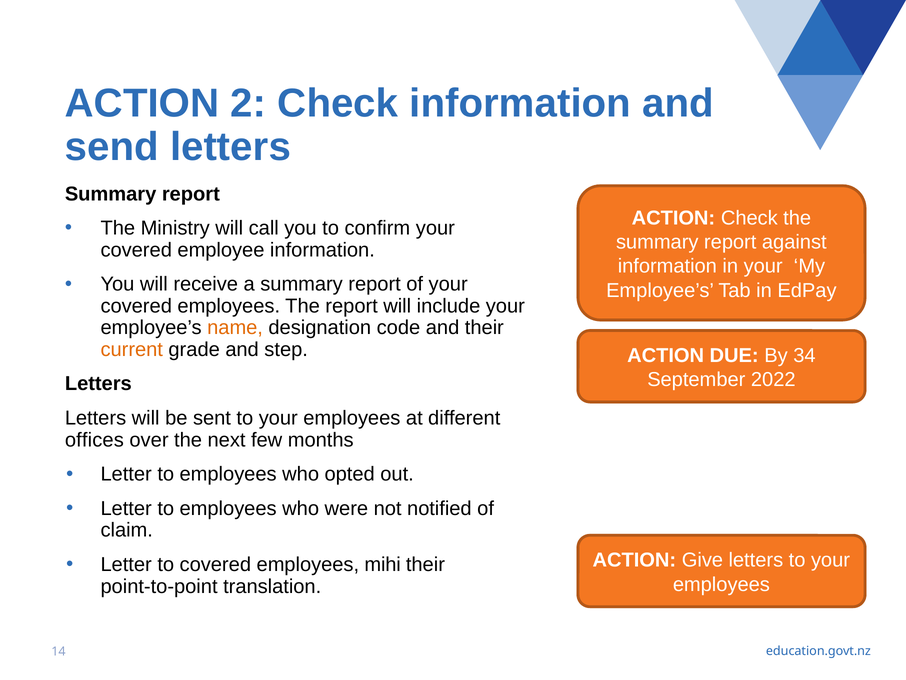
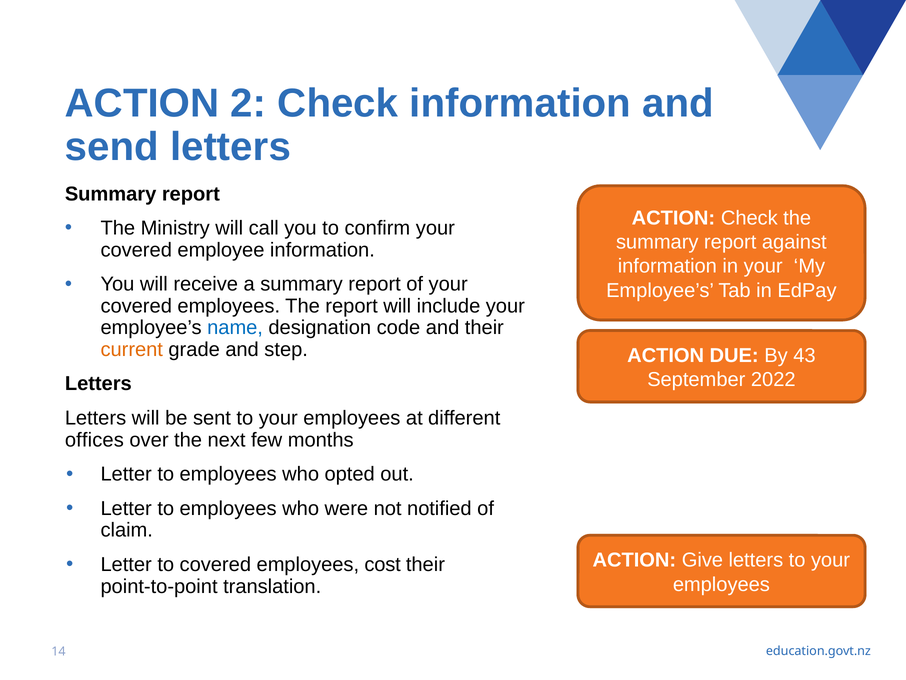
name colour: orange -> blue
34: 34 -> 43
mihi: mihi -> cost
